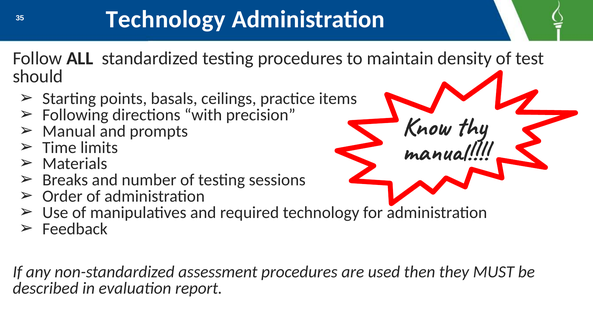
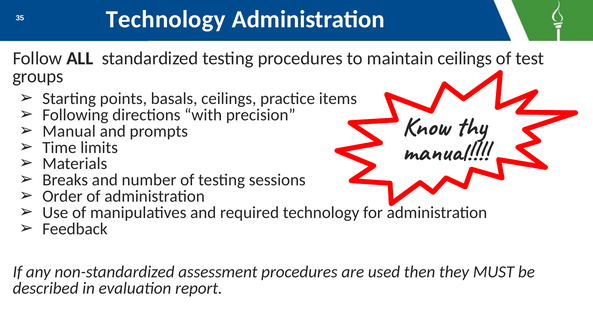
maintain density: density -> ceilings
should: should -> groups
